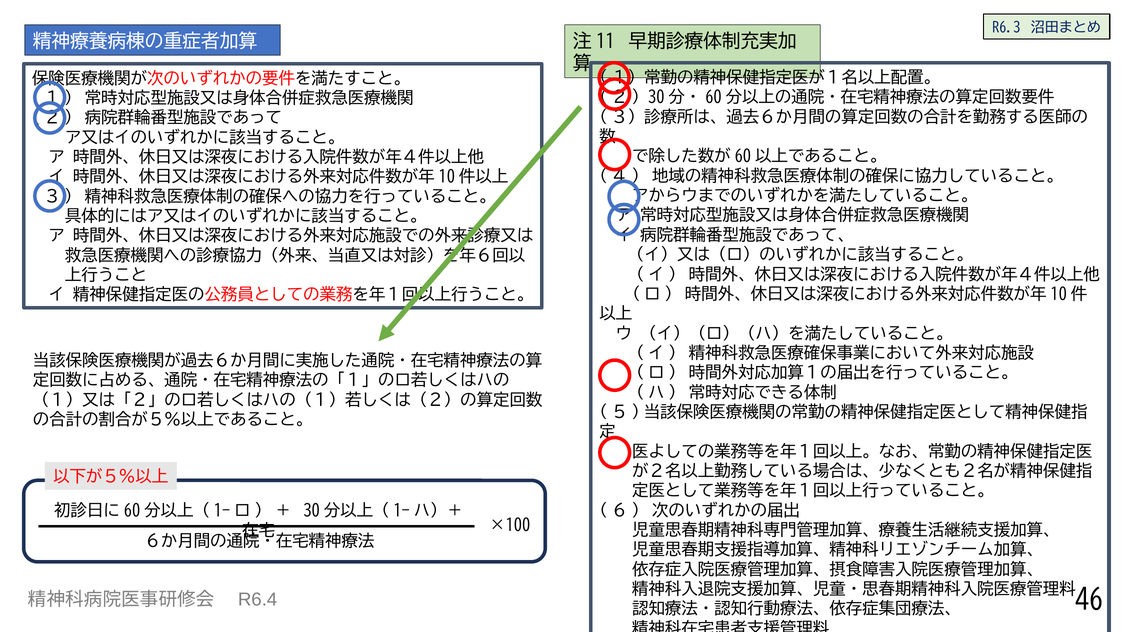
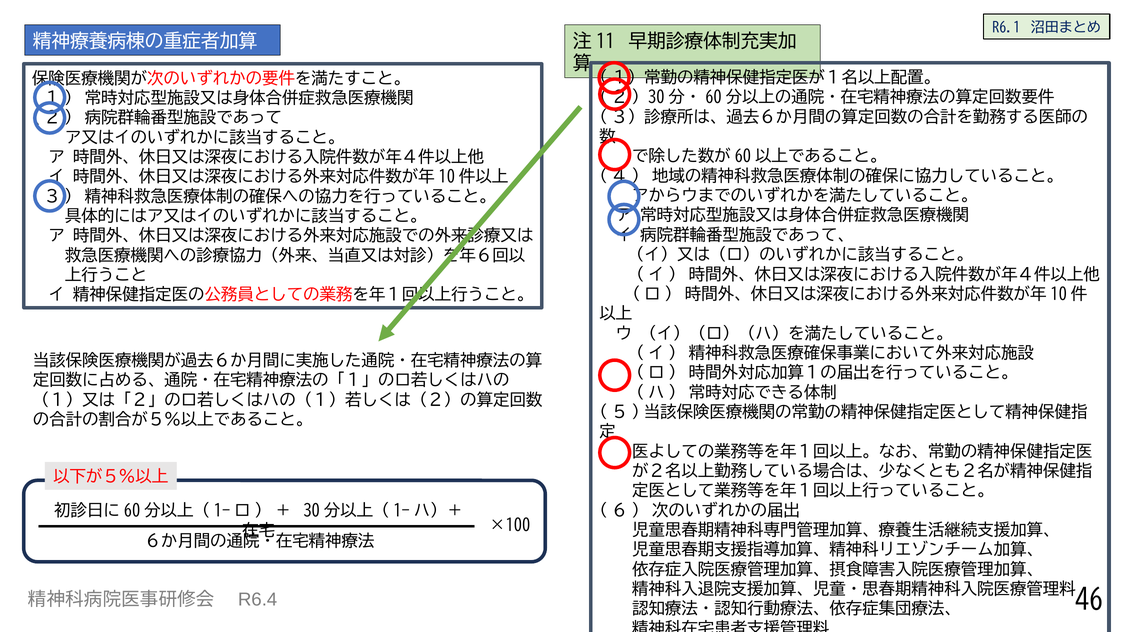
R6.3: R6.3 -> R6.1
